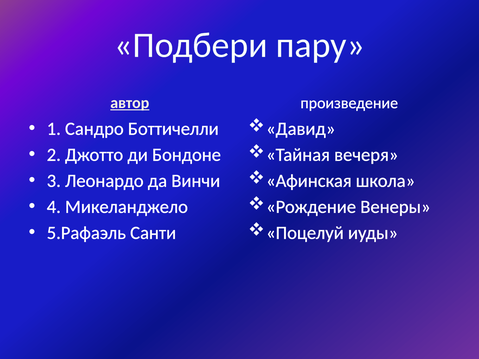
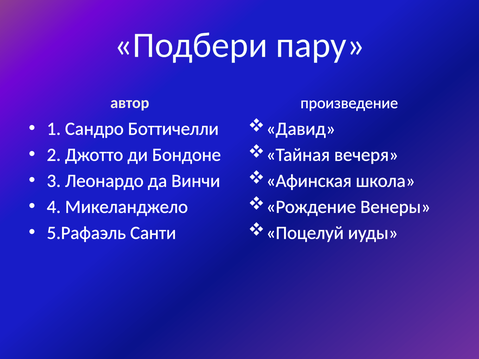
автор underline: present -> none
